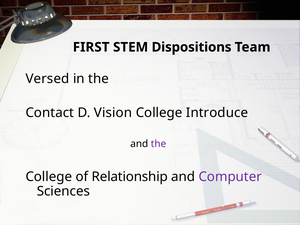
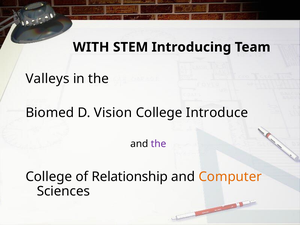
FIRST: FIRST -> WITH
Dispositions: Dispositions -> Introducing
Versed: Versed -> Valleys
Contact: Contact -> Biomed
Computer colour: purple -> orange
